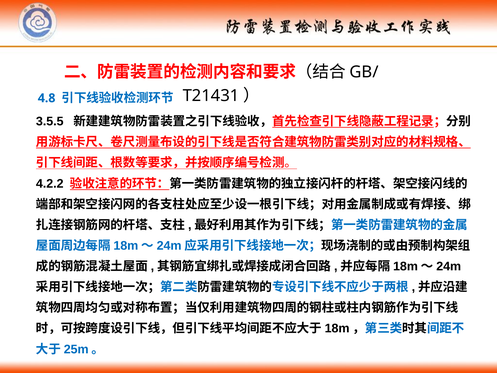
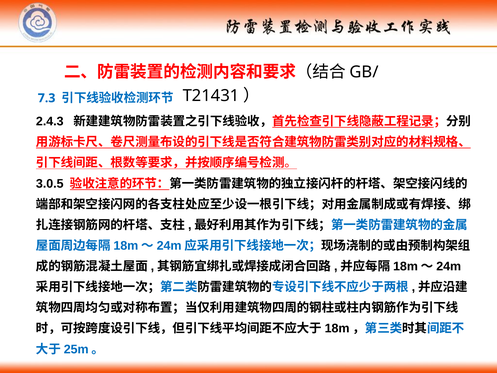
4.8: 4.8 -> 7.3
3.5.5: 3.5.5 -> 2.4.3
4.2.2: 4.2.2 -> 3.0.5
